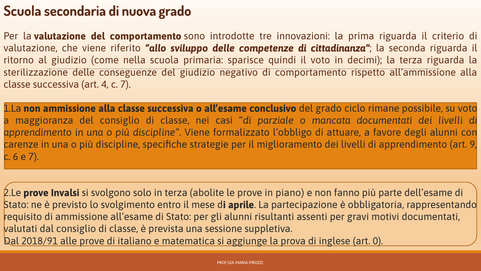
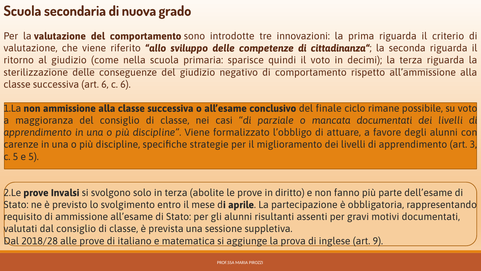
art 4: 4 -> 6
c 7: 7 -> 6
del grado: grado -> finale
9: 9 -> 3
c 6: 6 -> 5
e 7: 7 -> 5
piano: piano -> diritto
2018/91: 2018/91 -> 2018/28
0: 0 -> 9
